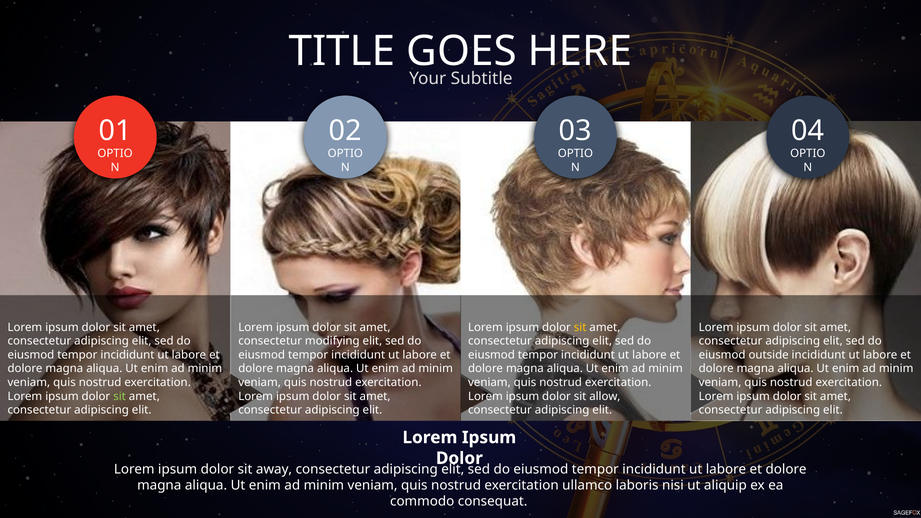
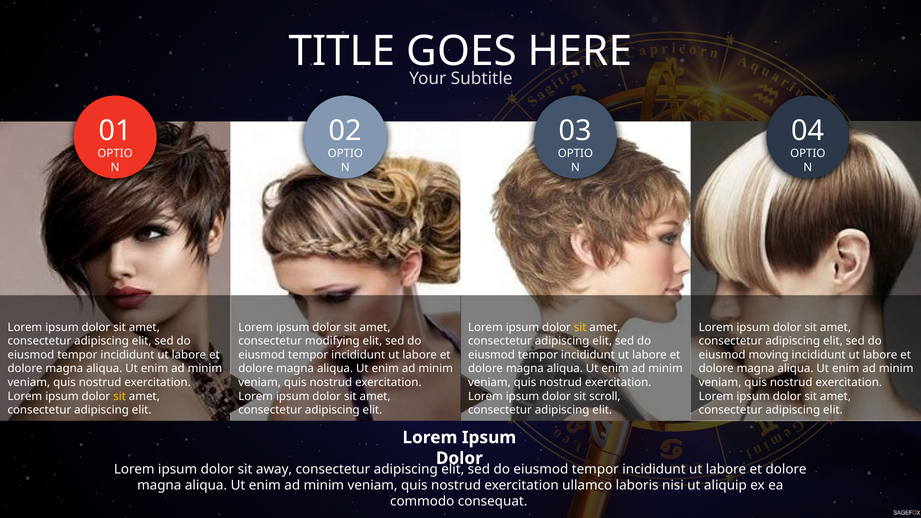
outside: outside -> moving
sit at (120, 396) colour: light green -> yellow
allow: allow -> scroll
